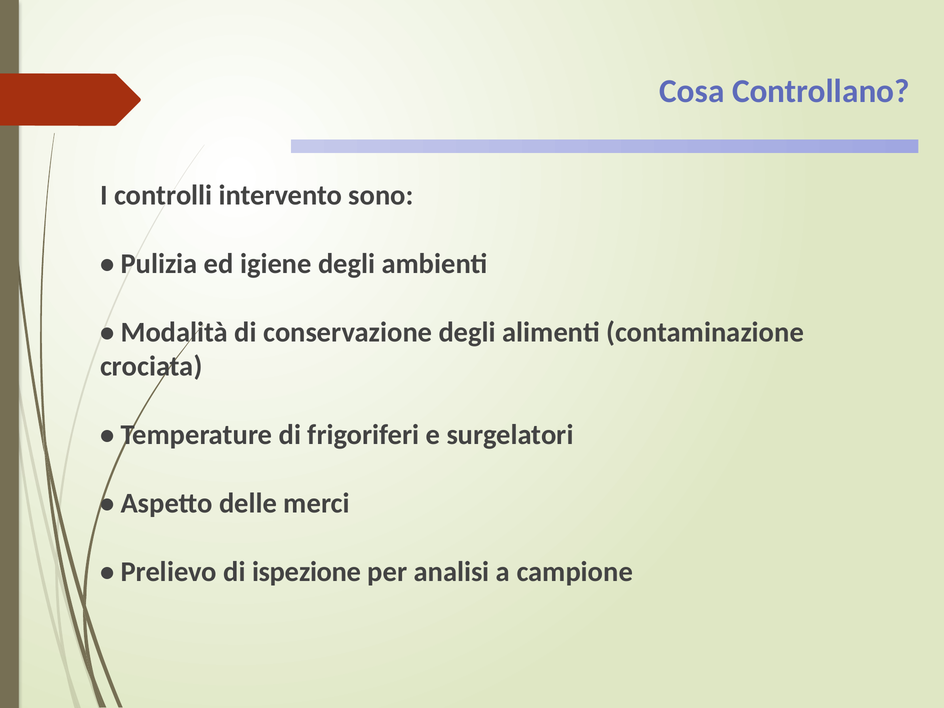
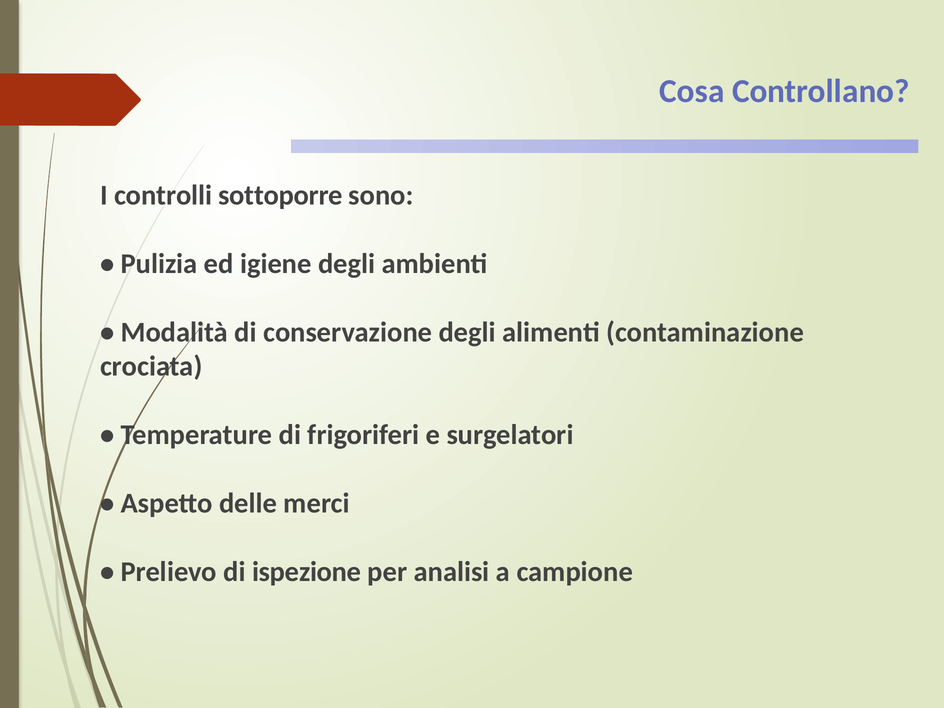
intervento: intervento -> sottoporre
